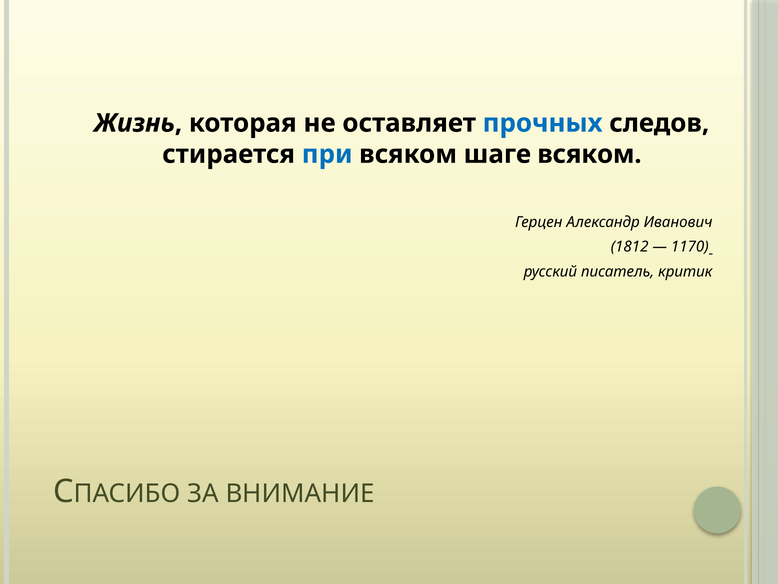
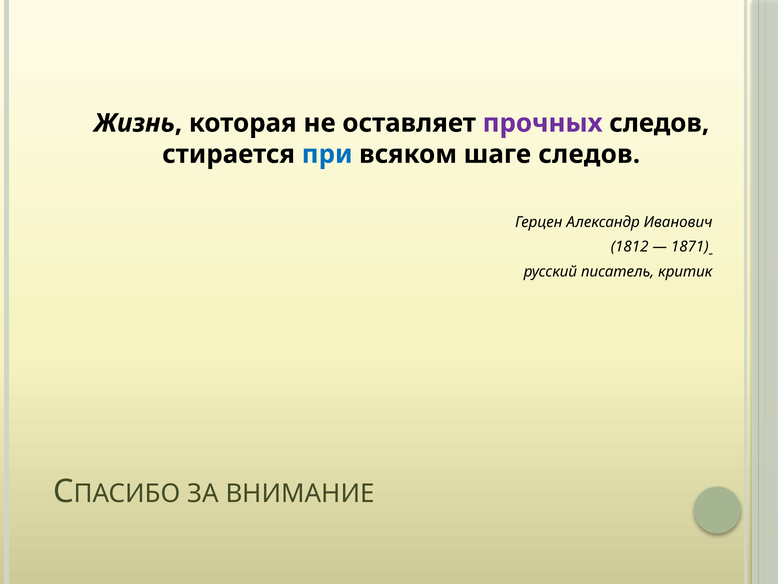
прочных colour: blue -> purple
шаге всяком: всяком -> следов
1170: 1170 -> 1871
